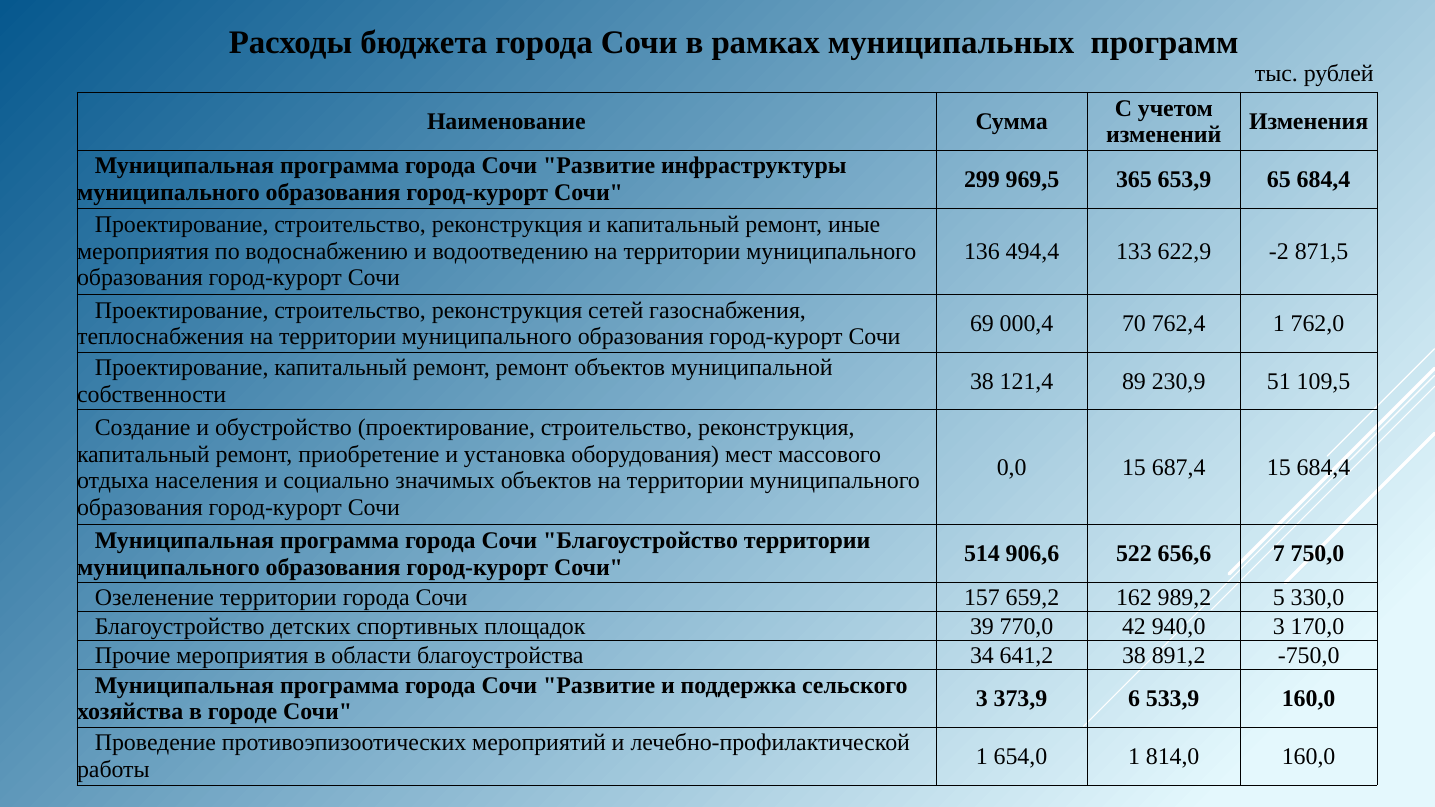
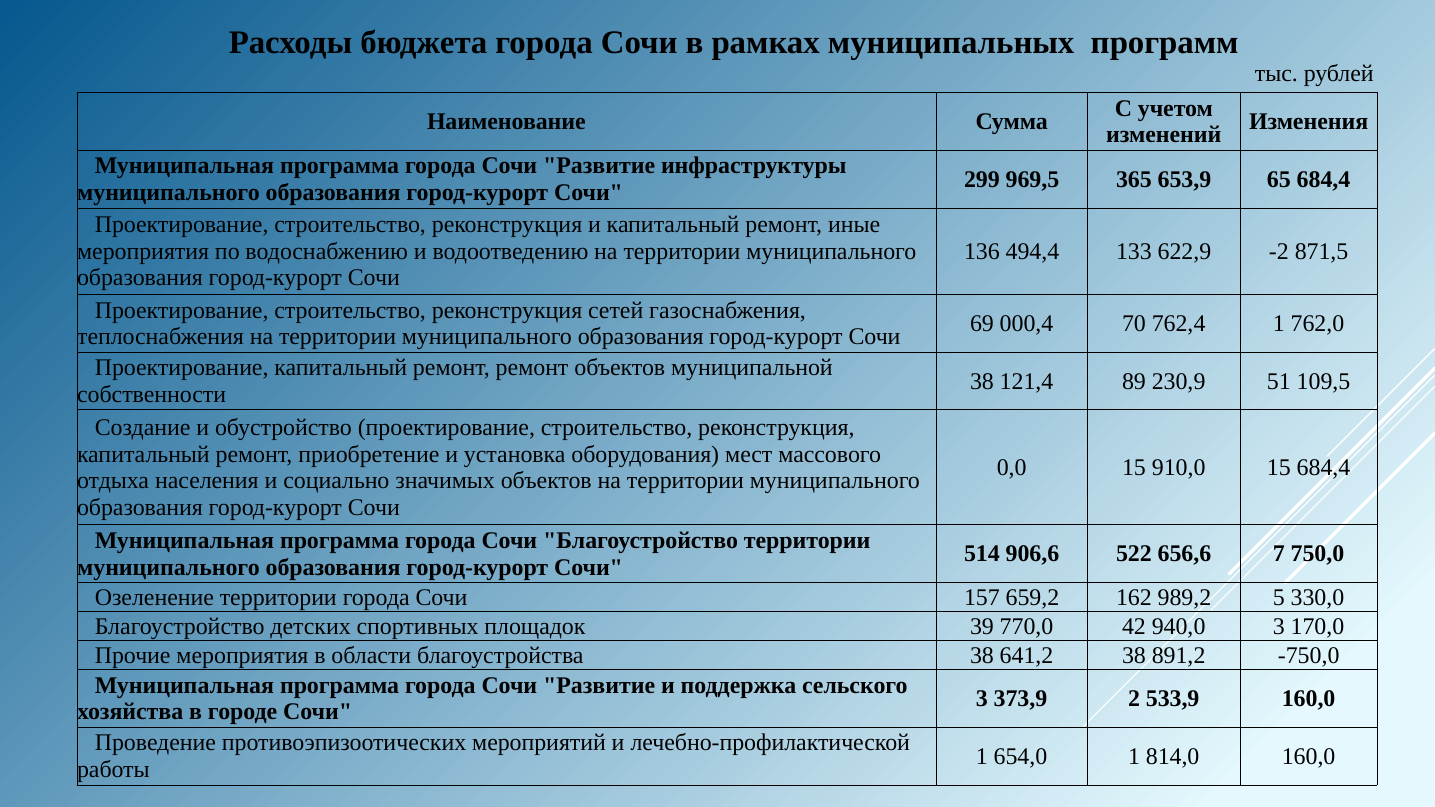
687,4: 687,4 -> 910,0
благоустройства 34: 34 -> 38
6: 6 -> 2
